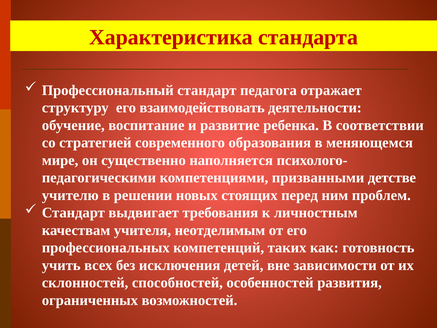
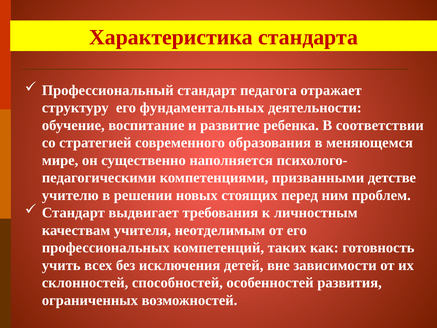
взаимодействовать: взаимодействовать -> фундаментальных
